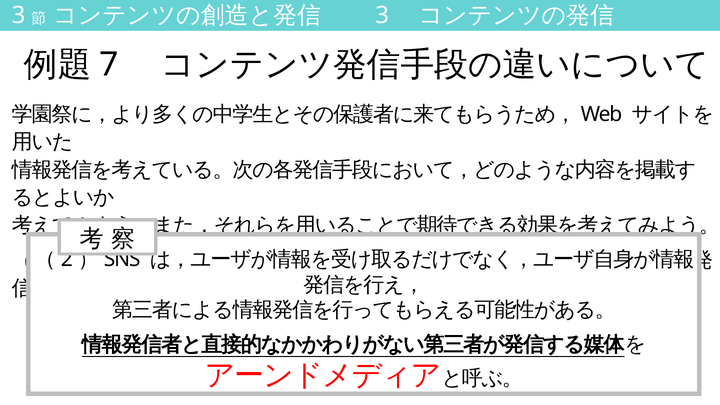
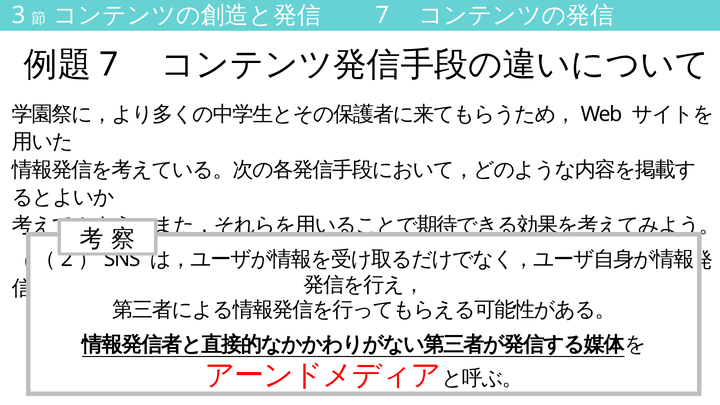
3 at (382, 16): 3 -> 7
